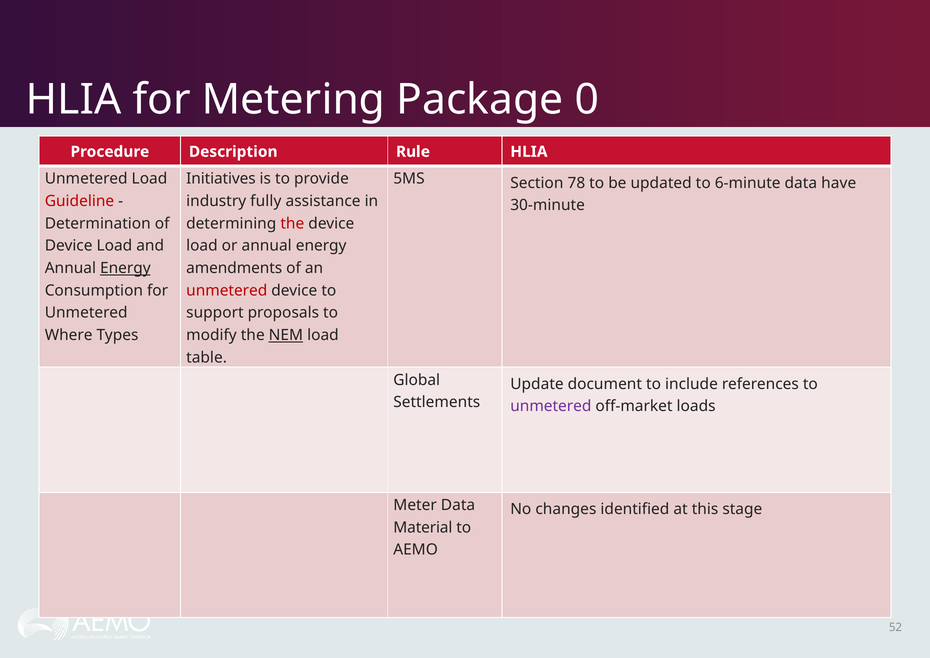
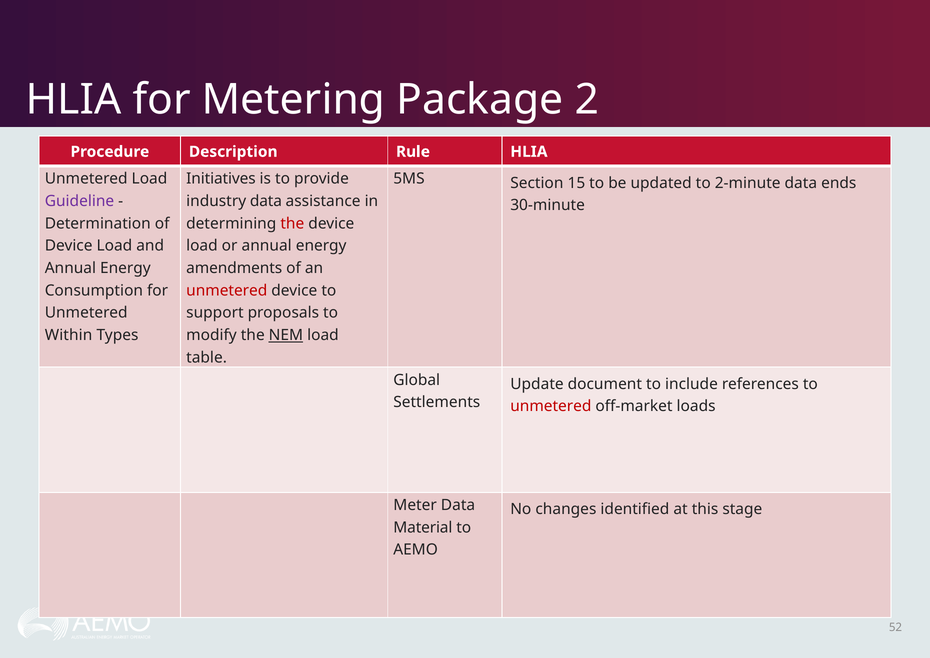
0: 0 -> 2
78: 78 -> 15
6-minute: 6-minute -> 2-minute
have: have -> ends
Guideline colour: red -> purple
industry fully: fully -> data
Energy at (125, 268) underline: present -> none
Where: Where -> Within
unmetered at (551, 406) colour: purple -> red
